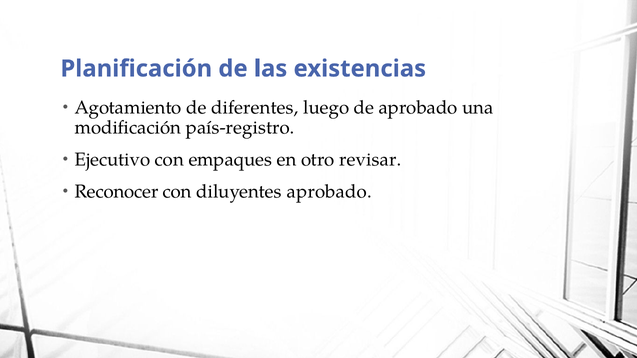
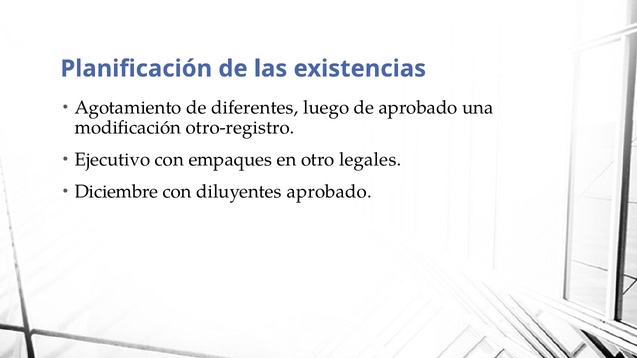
país-registro: país-registro -> otro-registro
revisar: revisar -> legales
Reconocer: Reconocer -> Diciembre
